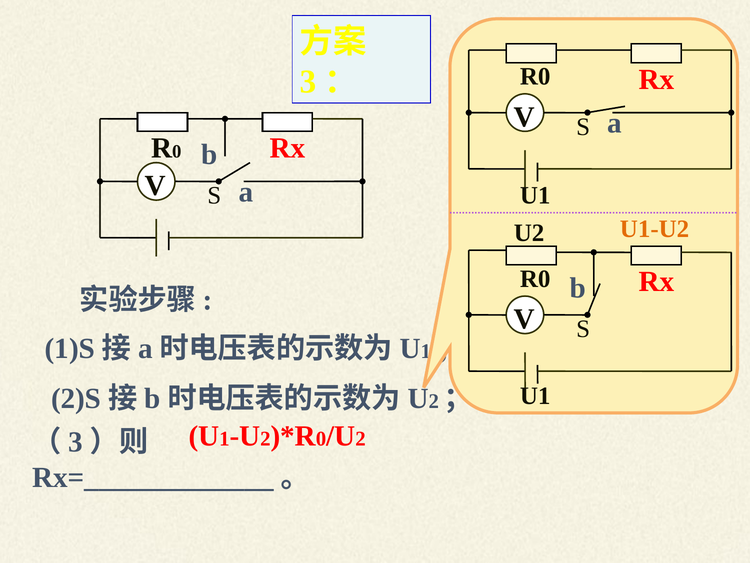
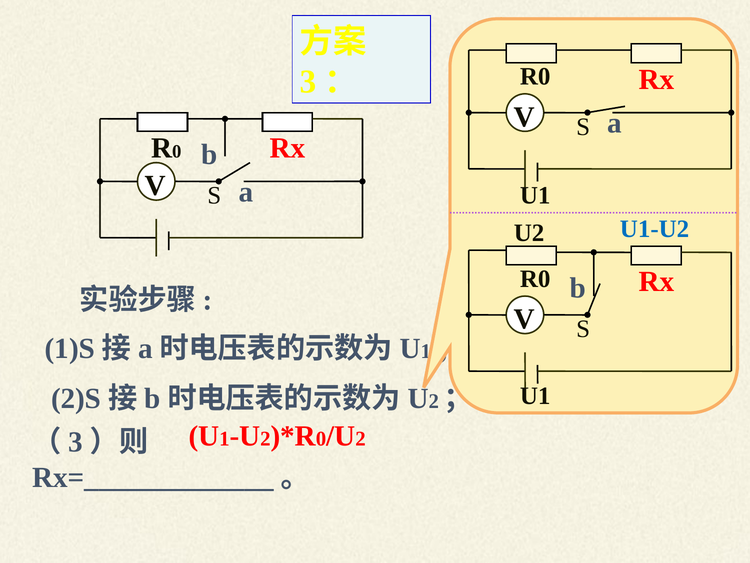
U1-U2 colour: orange -> blue
